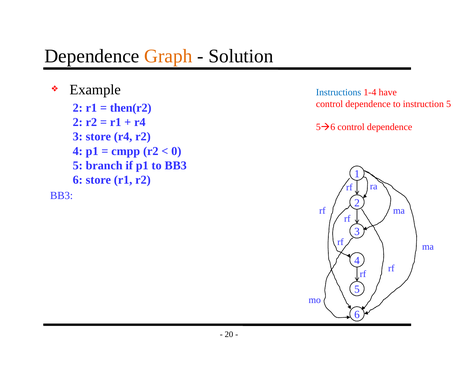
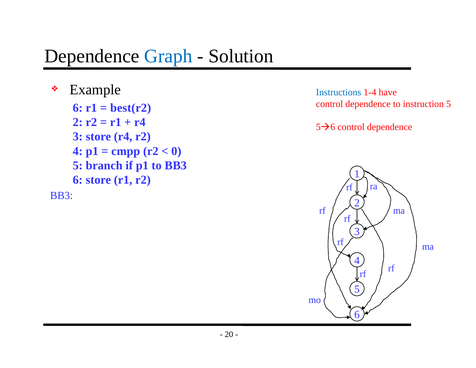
Graph colour: orange -> blue
2 at (78, 108): 2 -> 6
then(r2: then(r2 -> best(r2
